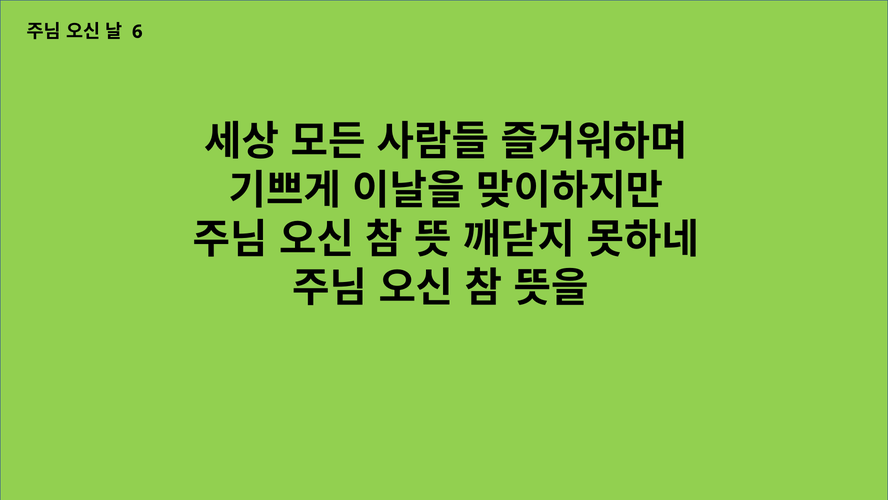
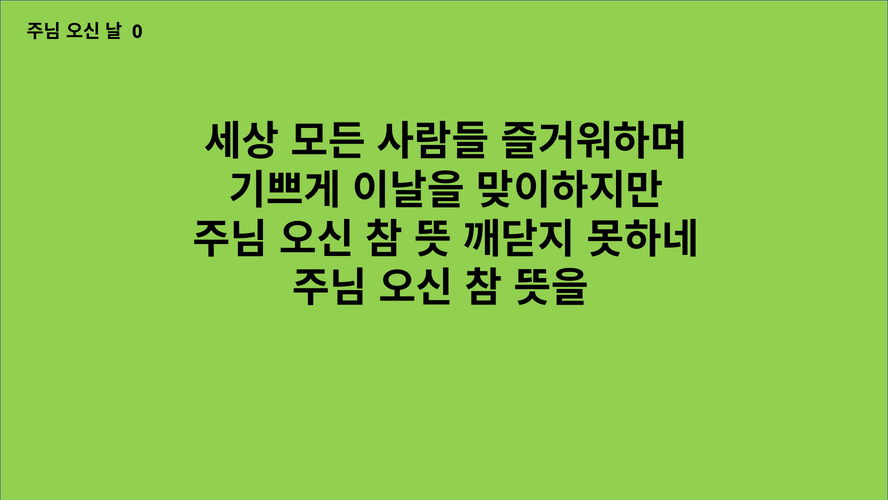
6: 6 -> 0
